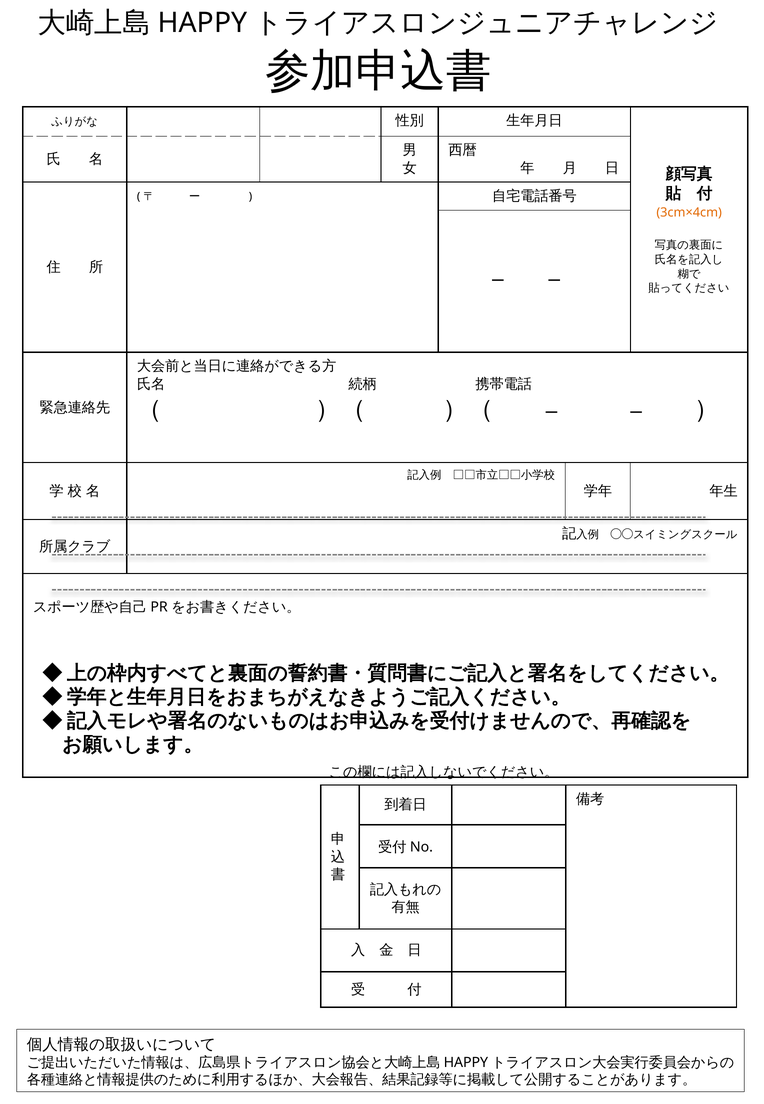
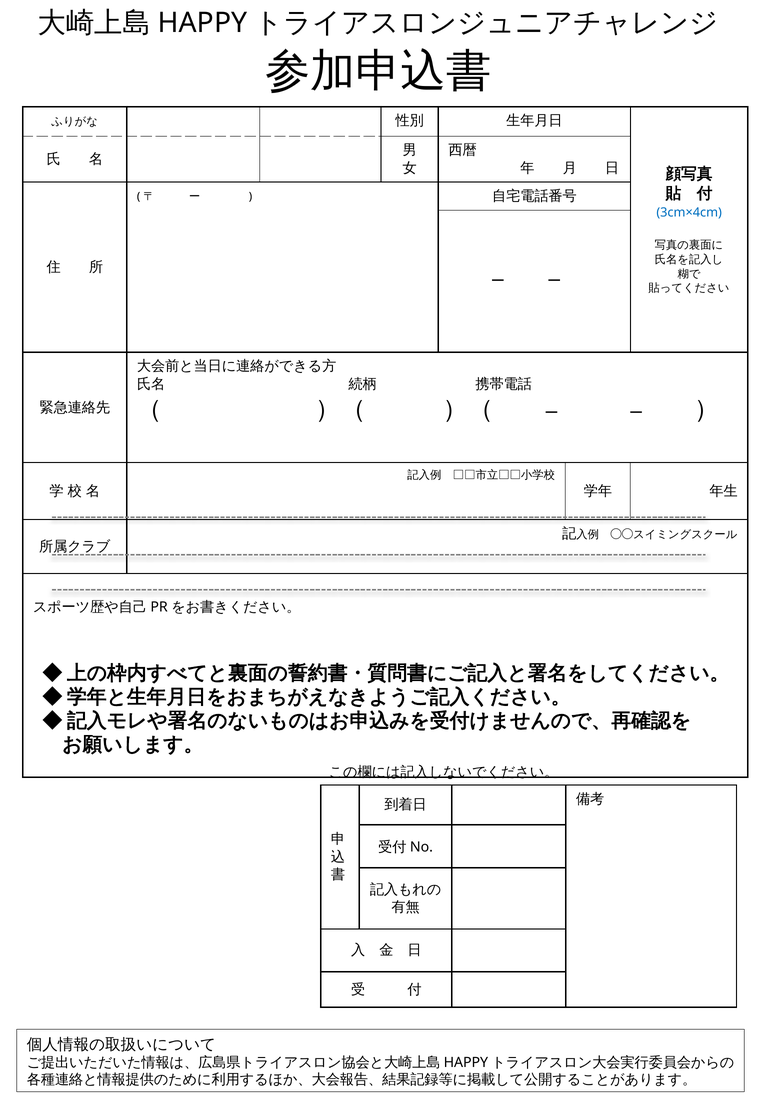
3cm×4cm colour: orange -> blue
